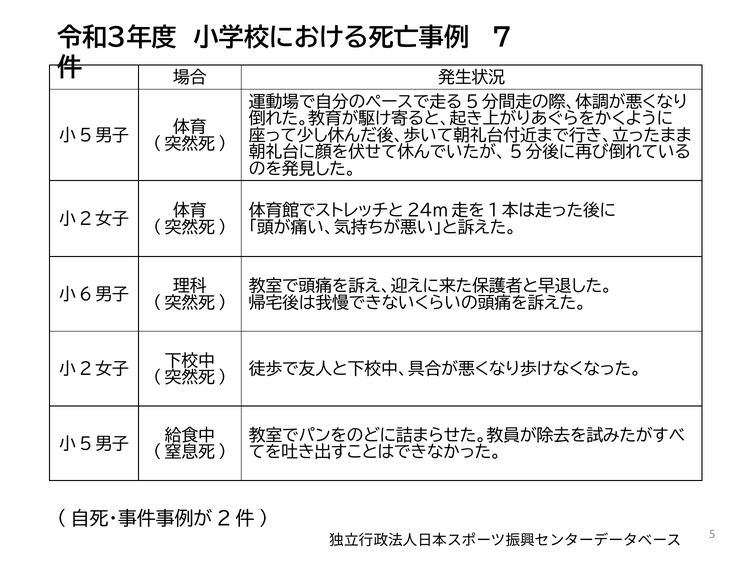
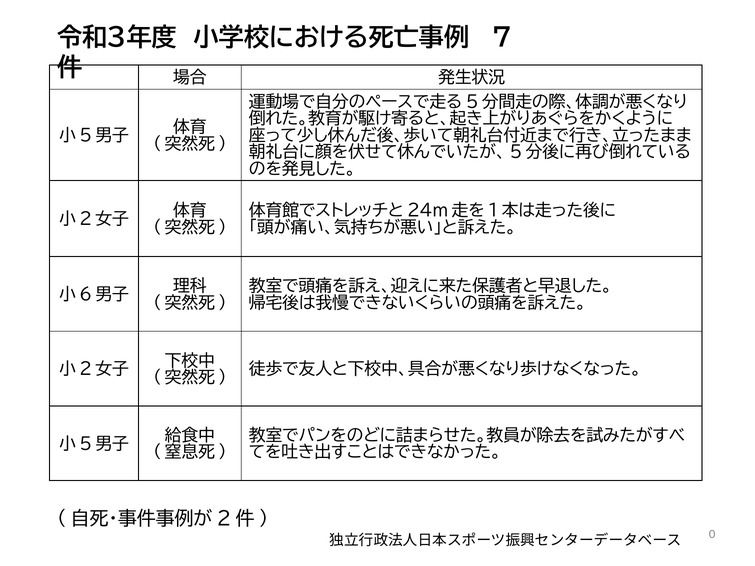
5: 5 -> 0
